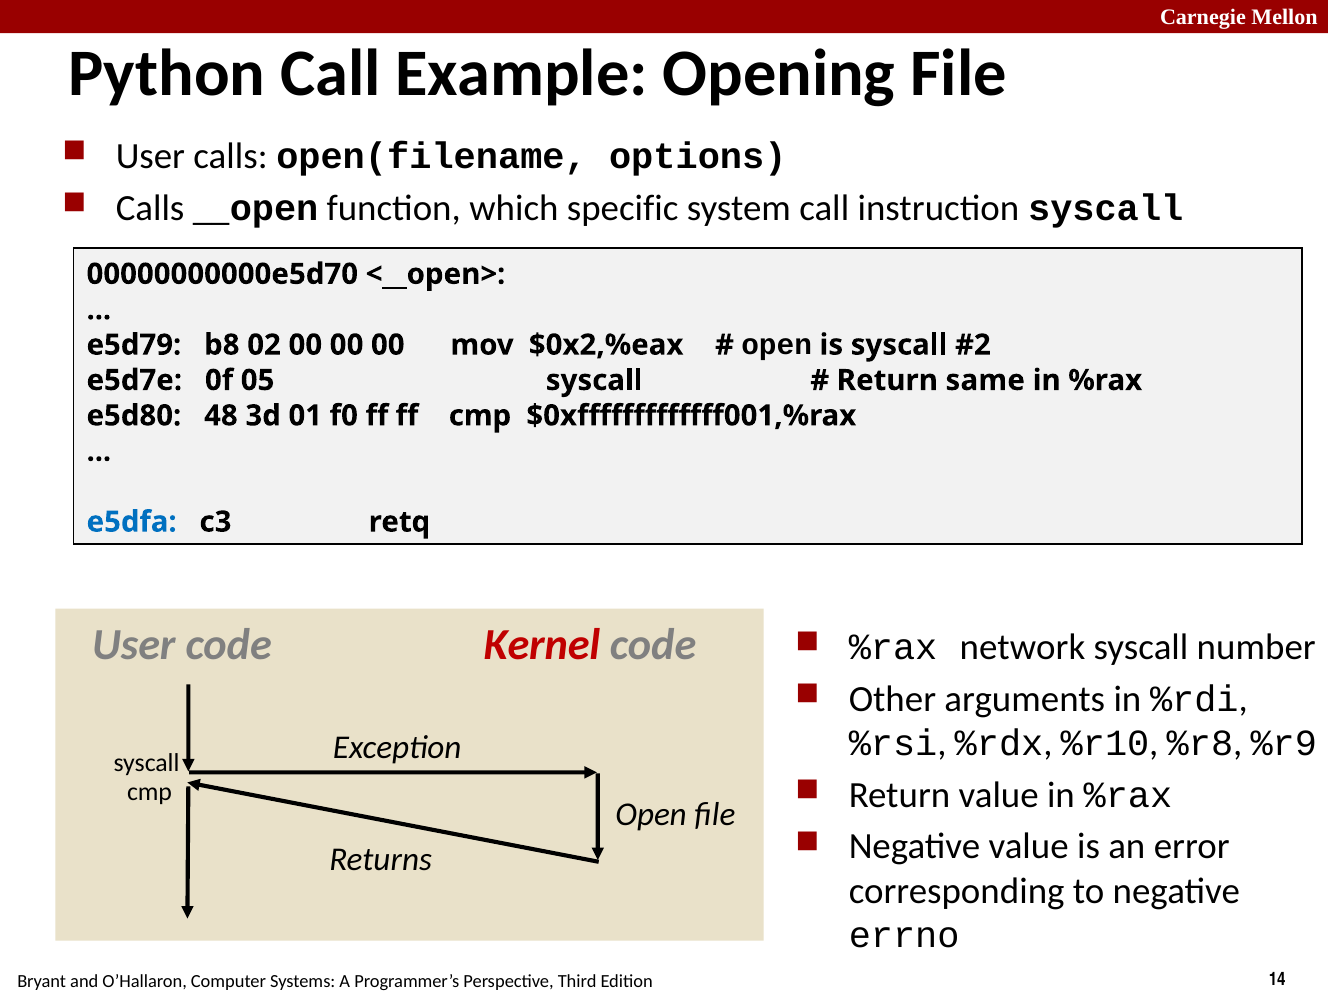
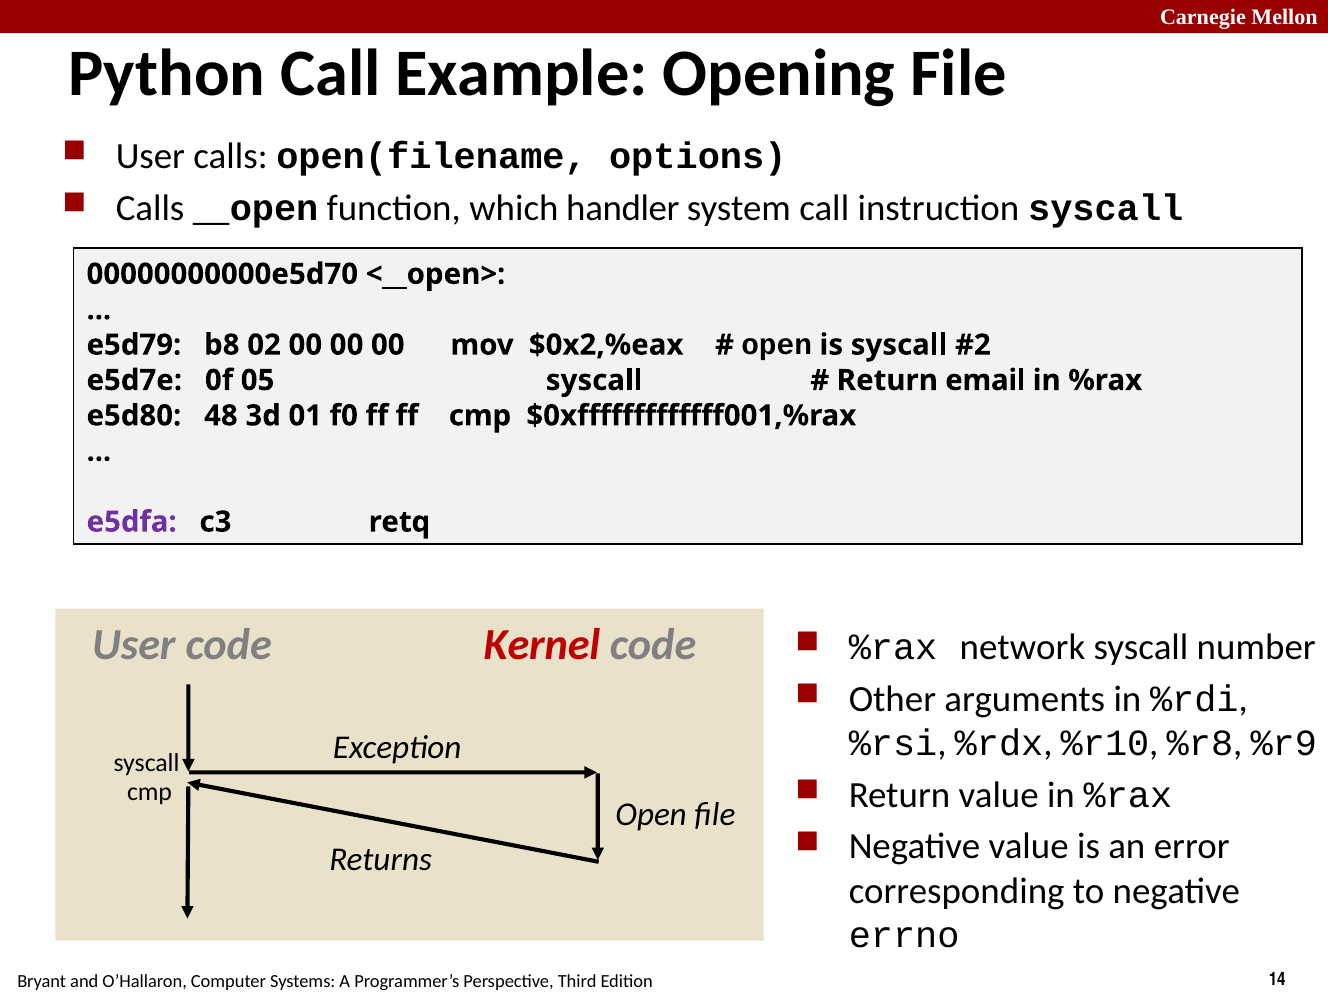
specific: specific -> handler
same: same -> email
e5dfa colour: blue -> purple
